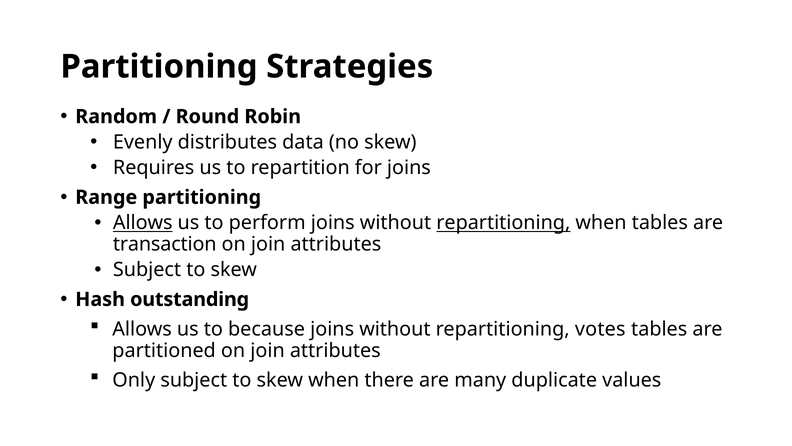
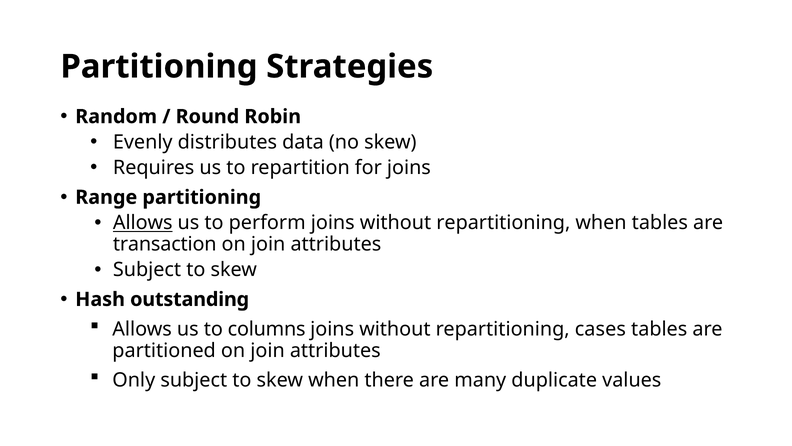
repartitioning at (503, 223) underline: present -> none
because: because -> columns
votes: votes -> cases
